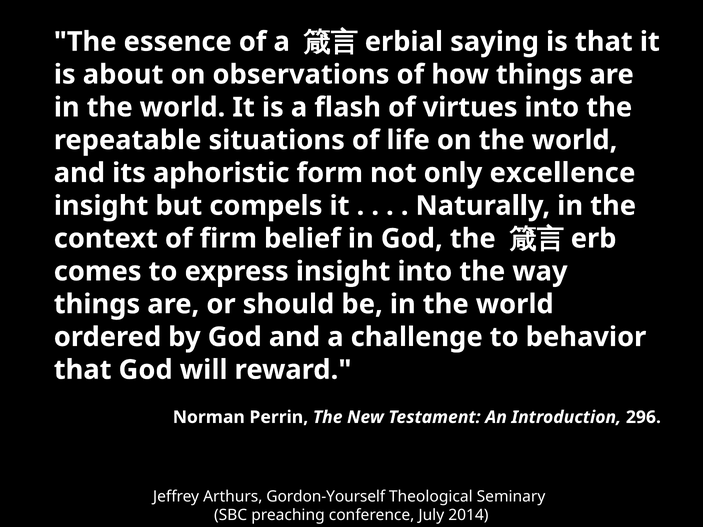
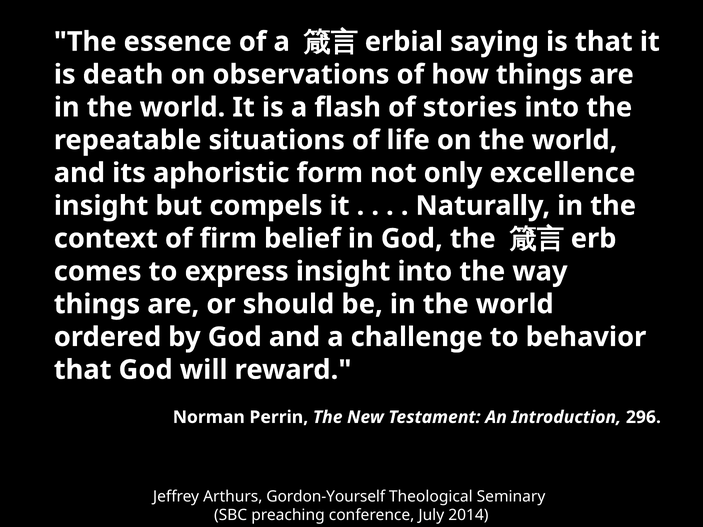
about: about -> death
virtues: virtues -> stories
